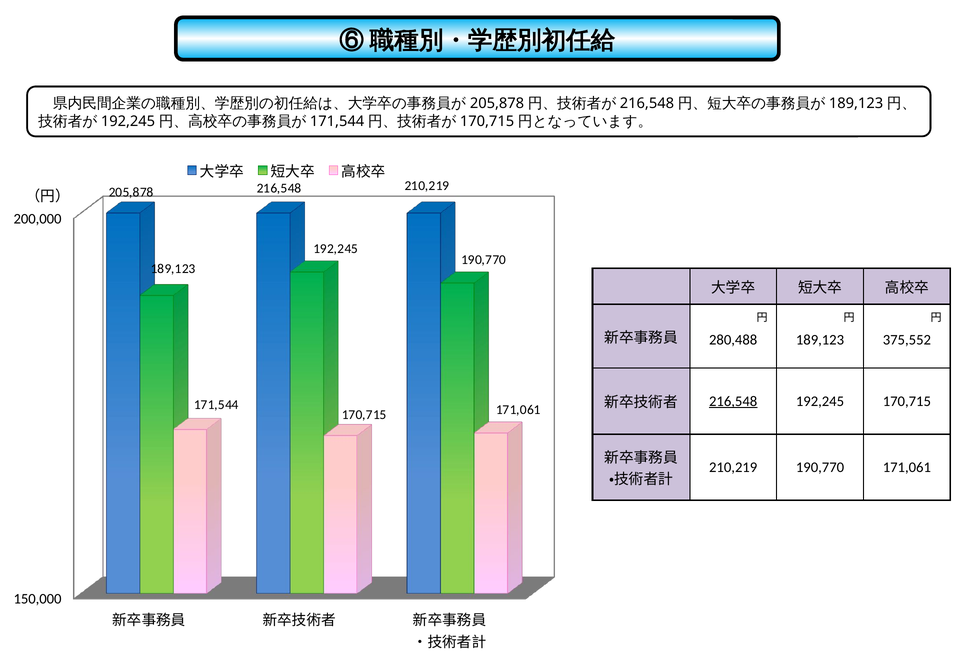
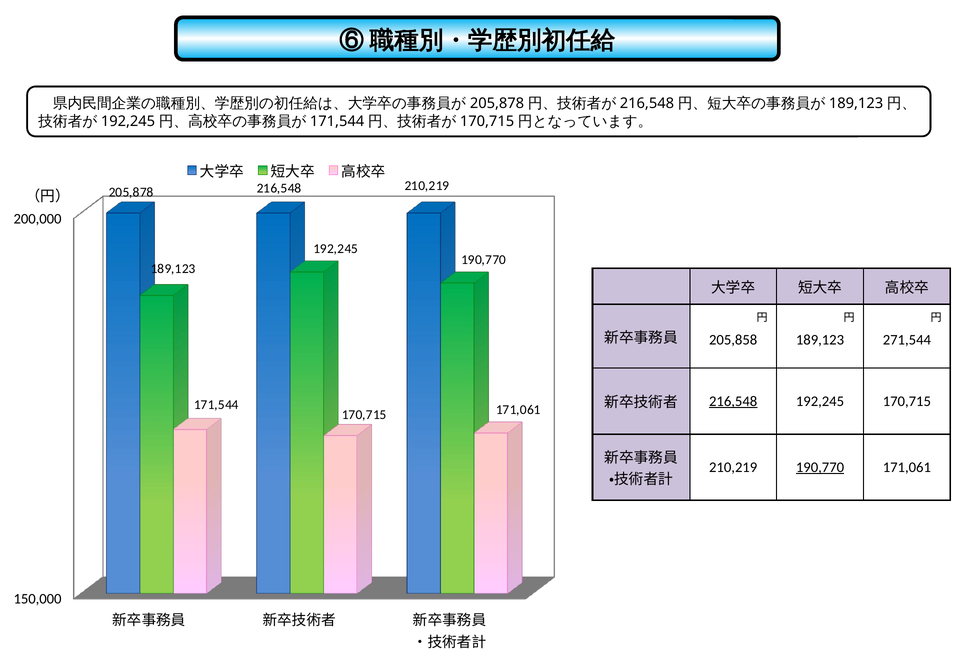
280,488: 280,488 -> 205,858
375,552: 375,552 -> 271,544
190,770 at (820, 467) underline: none -> present
